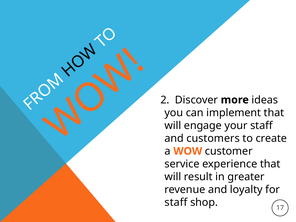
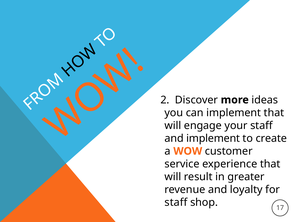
and customers: customers -> implement
